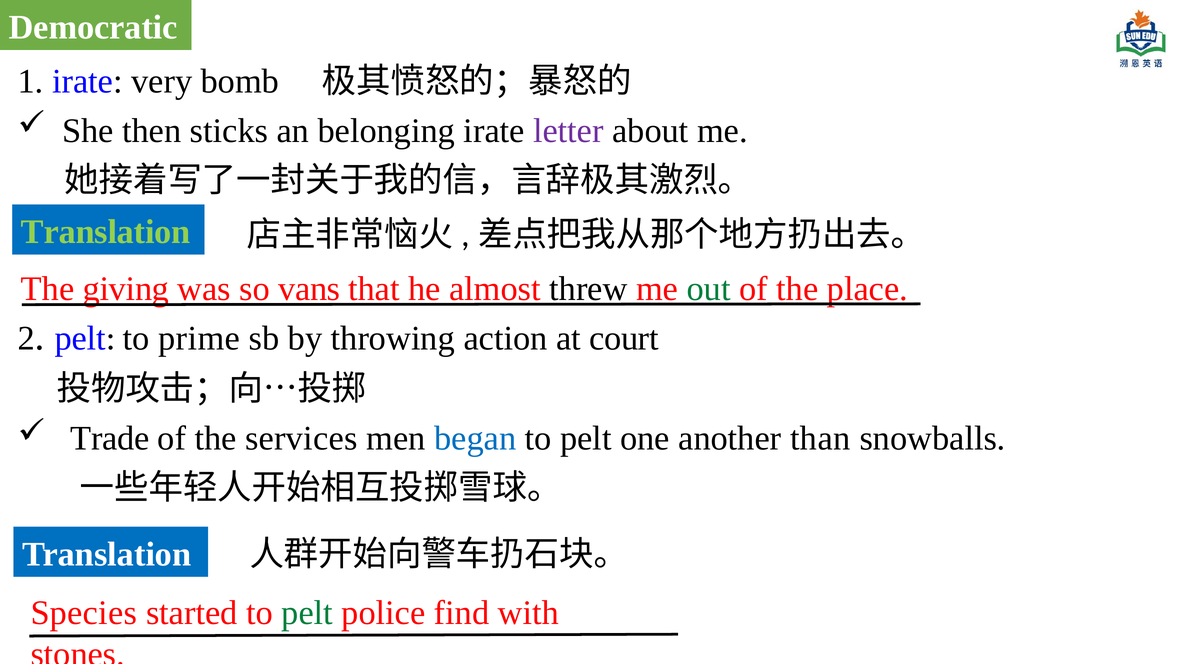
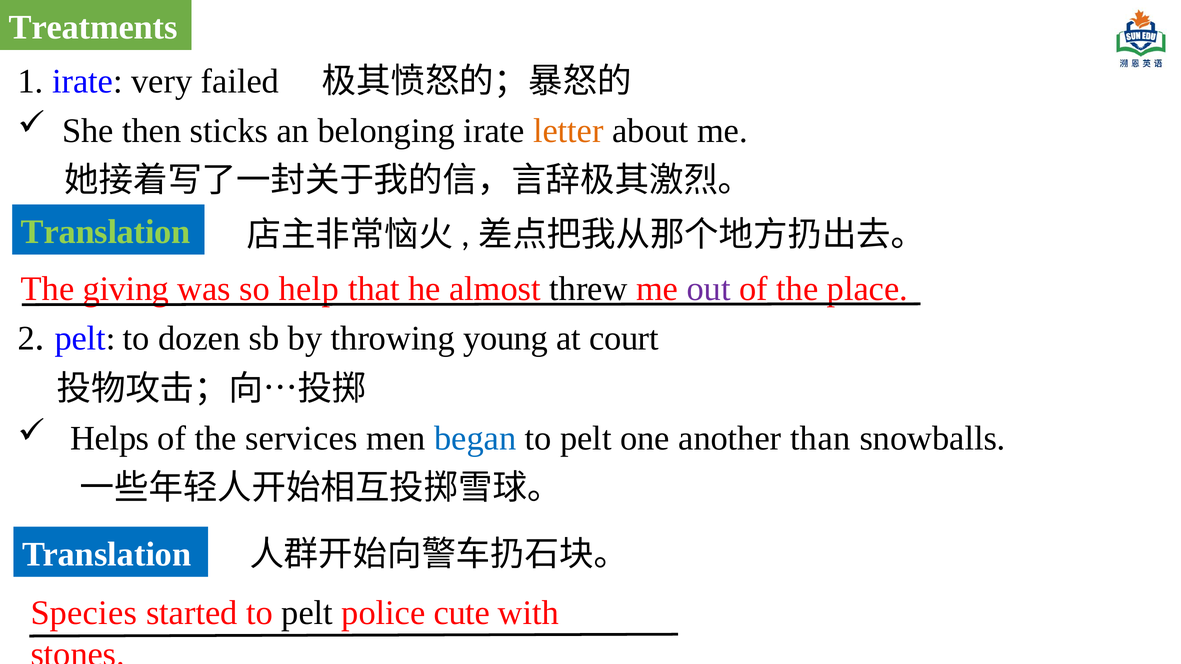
Democratic: Democratic -> Treatments
bomb: bomb -> failed
letter colour: purple -> orange
vans: vans -> help
out colour: green -> purple
prime: prime -> dozen
action: action -> young
Trade: Trade -> Helps
pelt at (307, 613) colour: green -> black
find: find -> cute
